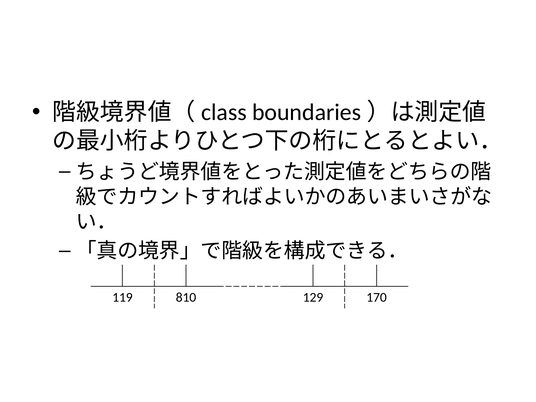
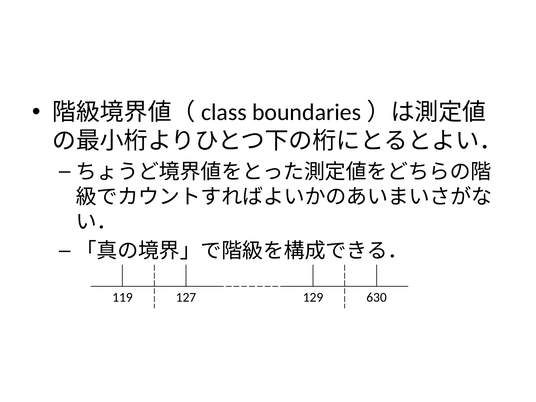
810: 810 -> 127
170: 170 -> 630
